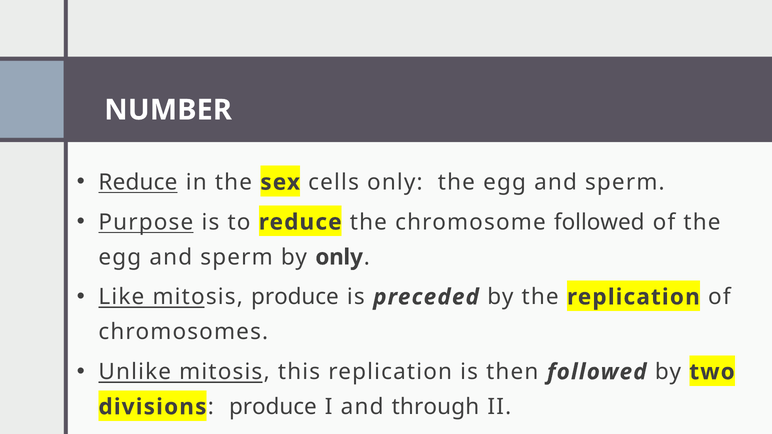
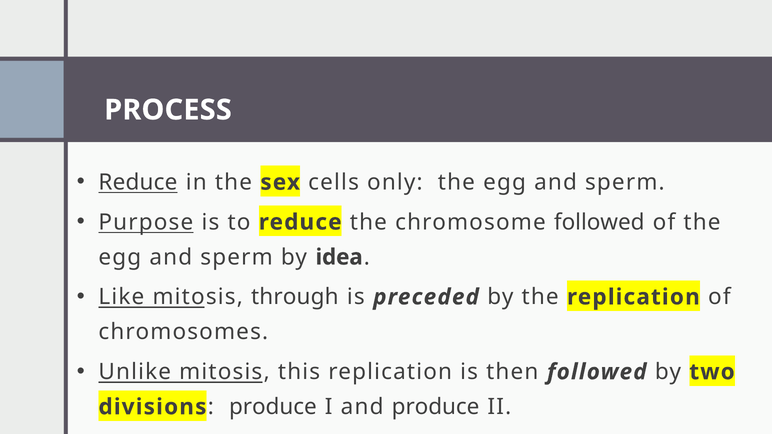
NUMBER: NUMBER -> PROCESS
by only: only -> idea
mitosis produce: produce -> through
and through: through -> produce
